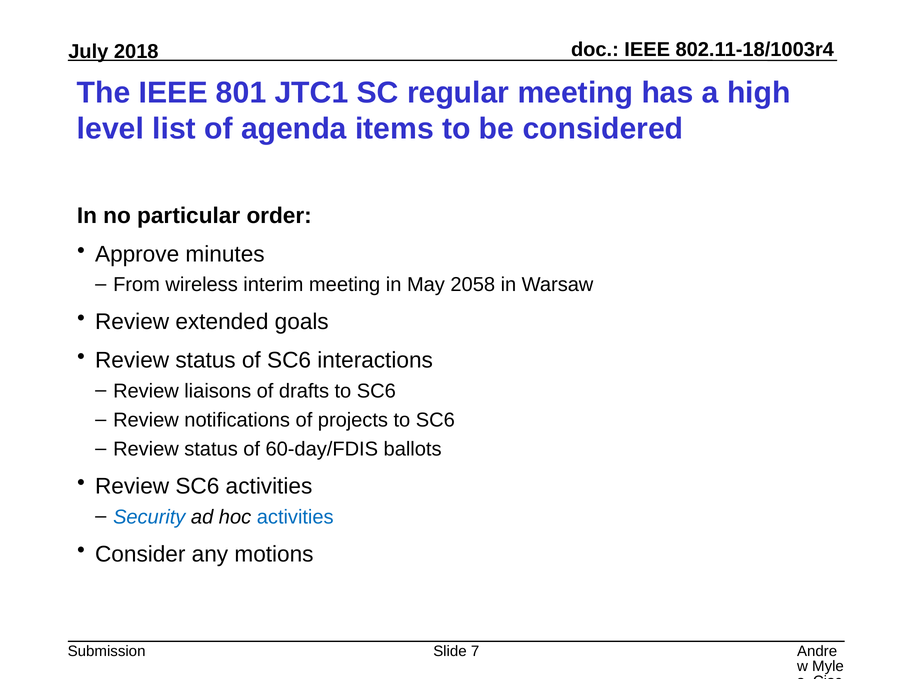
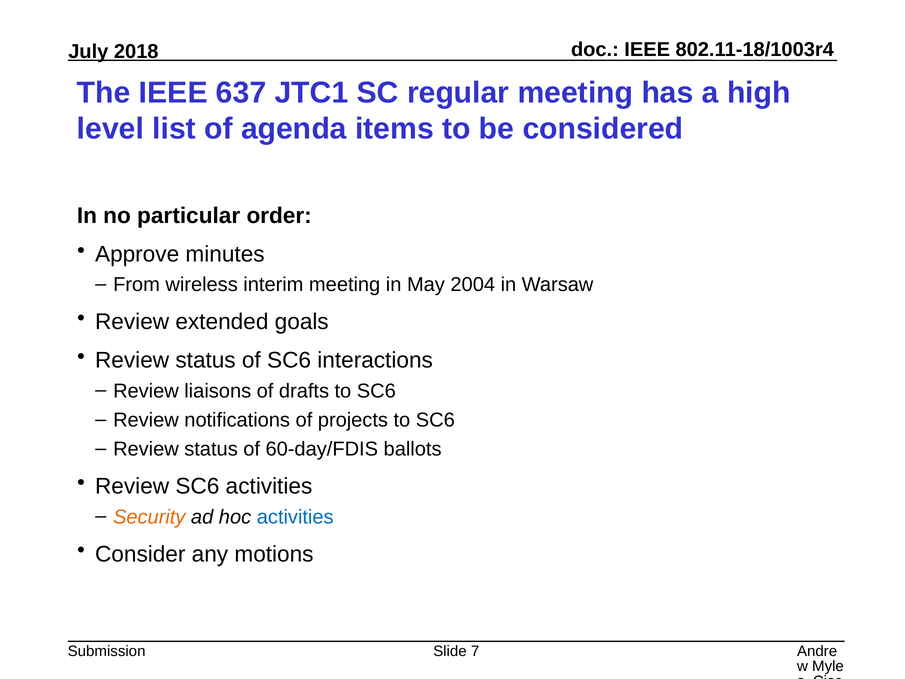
801: 801 -> 637
2058: 2058 -> 2004
Security colour: blue -> orange
